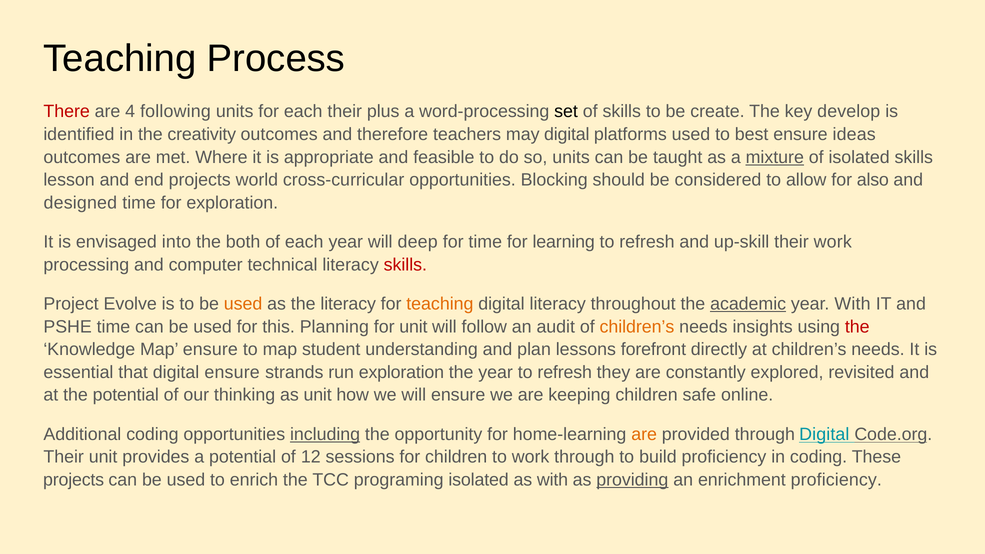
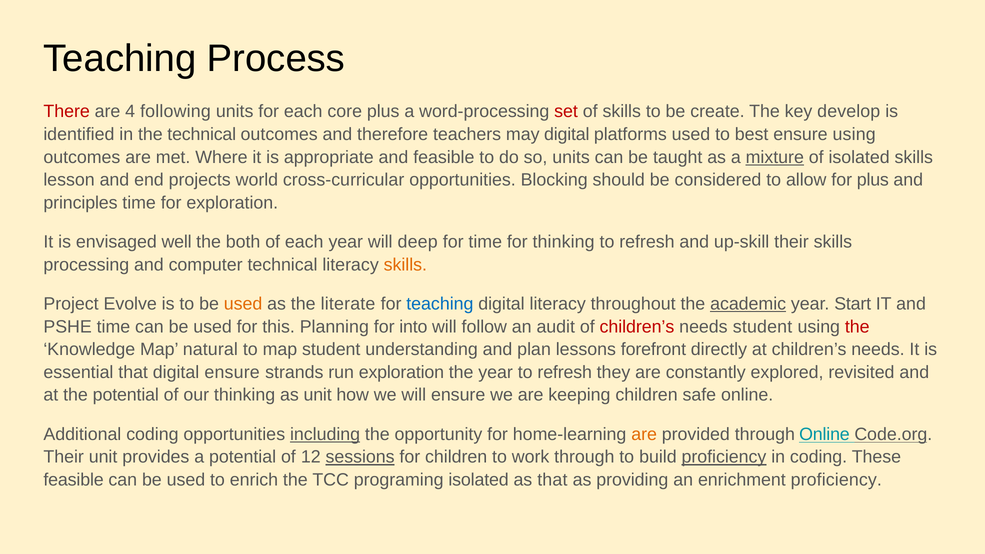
each their: their -> core
set colour: black -> red
the creativity: creativity -> technical
ensure ideas: ideas -> using
for also: also -> plus
designed: designed -> principles
into: into -> well
for learning: learning -> thinking
their work: work -> skills
skills at (405, 265) colour: red -> orange
the literacy: literacy -> literate
teaching at (440, 304) colour: orange -> blue
year With: With -> Start
for unit: unit -> into
children’s at (637, 327) colour: orange -> red
needs insights: insights -> student
Map ensure: ensure -> natural
through Digital: Digital -> Online
sessions underline: none -> present
proficiency at (724, 457) underline: none -> present
projects at (74, 480): projects -> feasible
as with: with -> that
providing underline: present -> none
